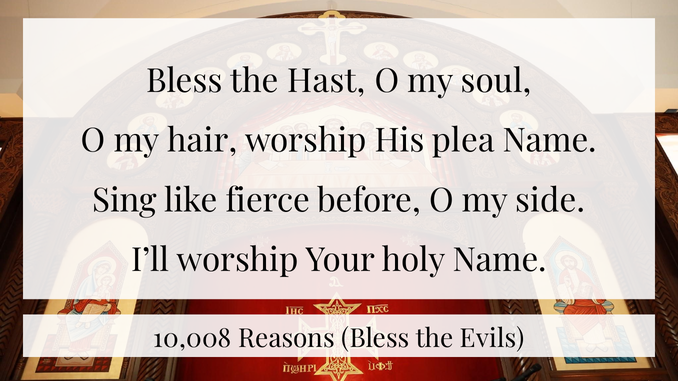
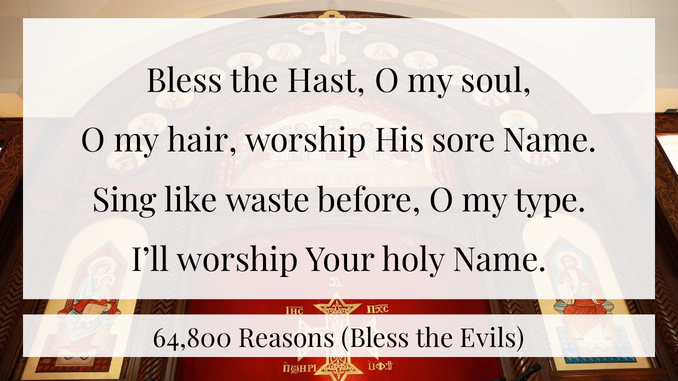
plea: plea -> sore
fierce: fierce -> waste
side: side -> type
10,008: 10,008 -> 64,800
